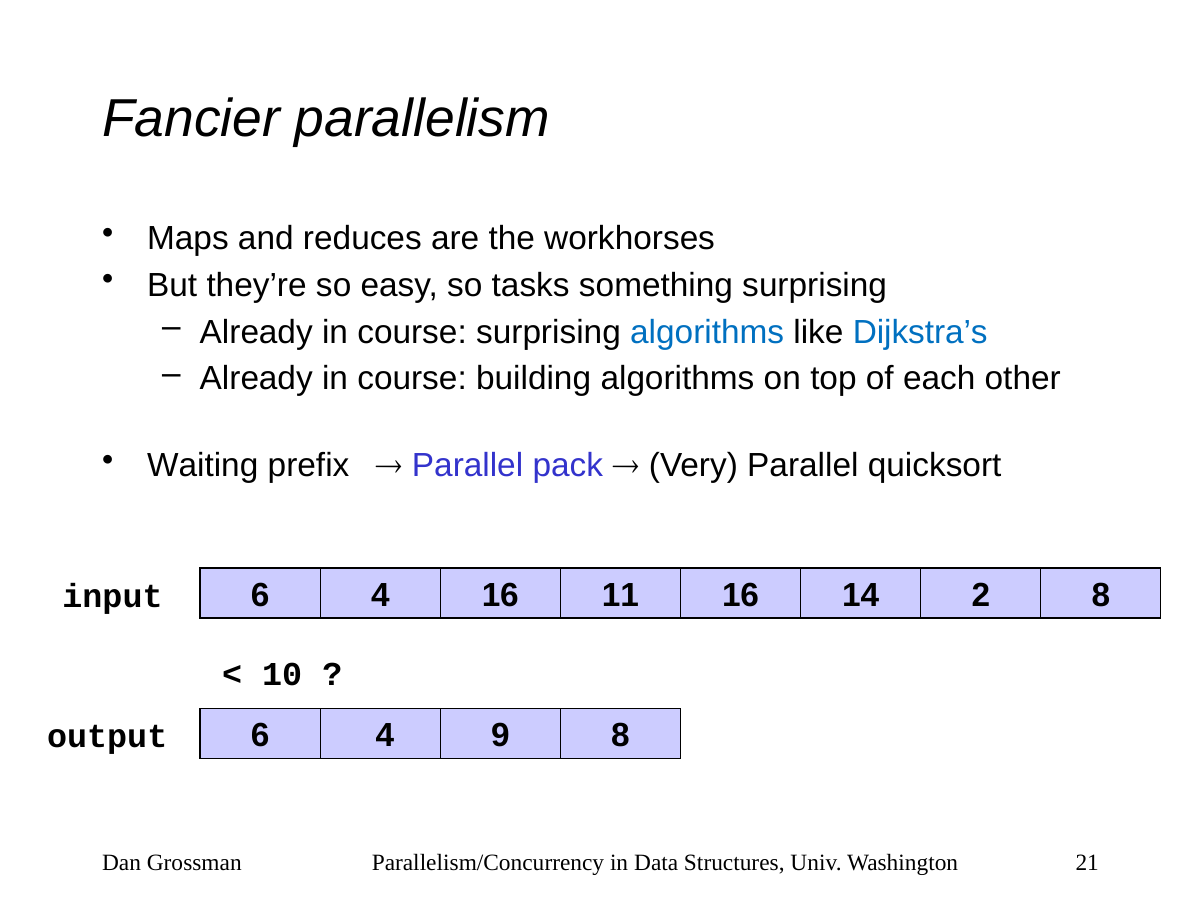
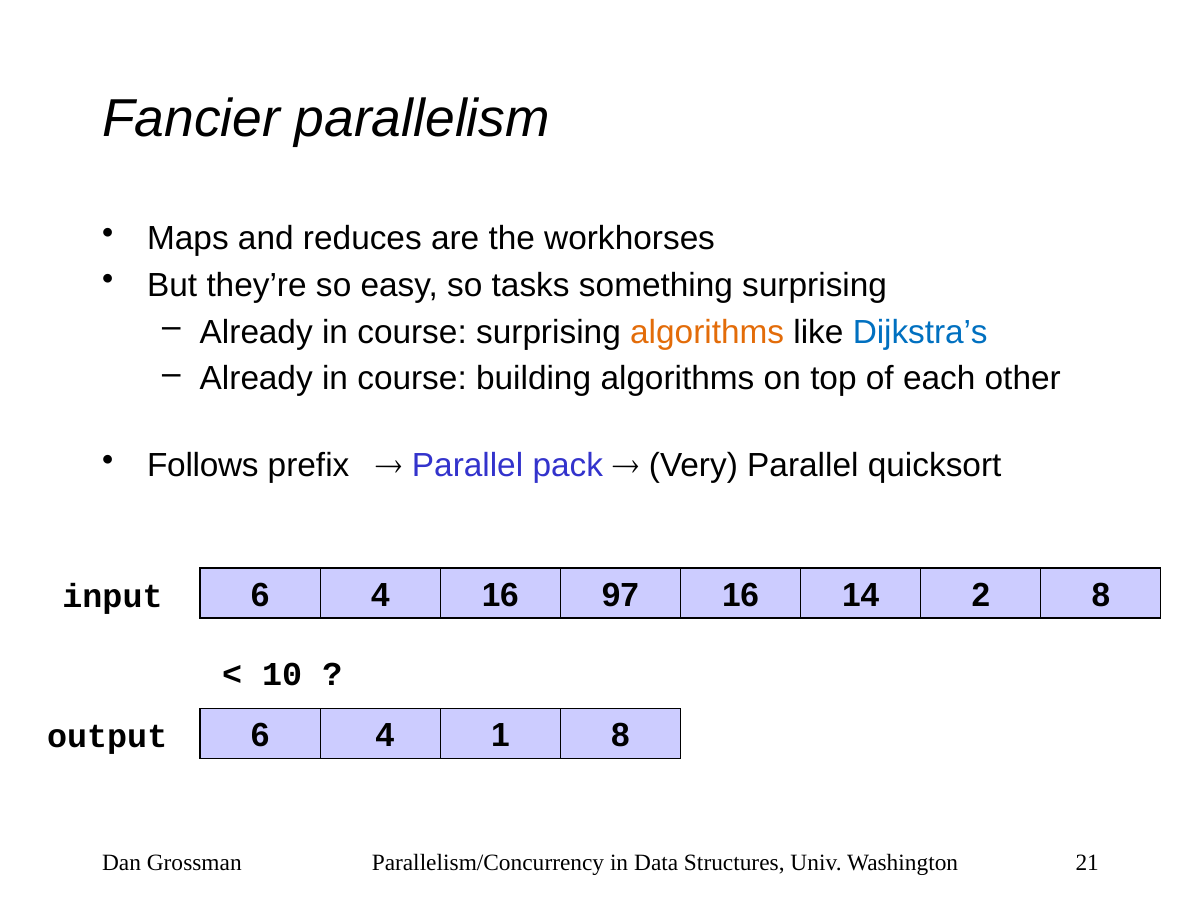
algorithms at (707, 332) colour: blue -> orange
Waiting: Waiting -> Follows
11: 11 -> 97
9: 9 -> 1
